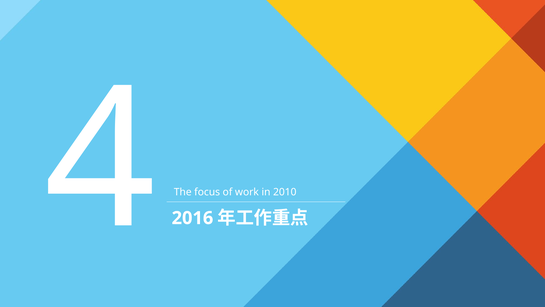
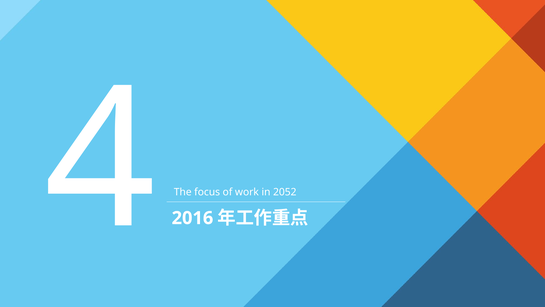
2010: 2010 -> 2052
